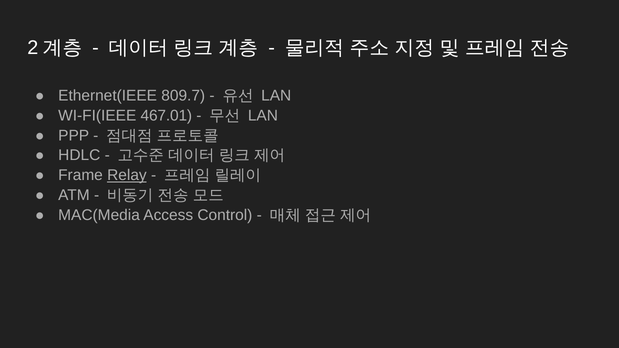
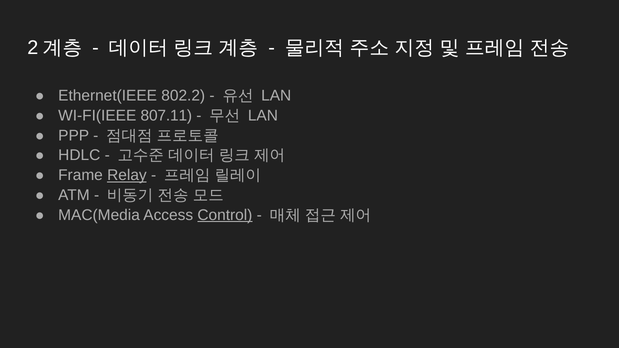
809.7: 809.7 -> 802.2
467.01: 467.01 -> 807.11
Control underline: none -> present
